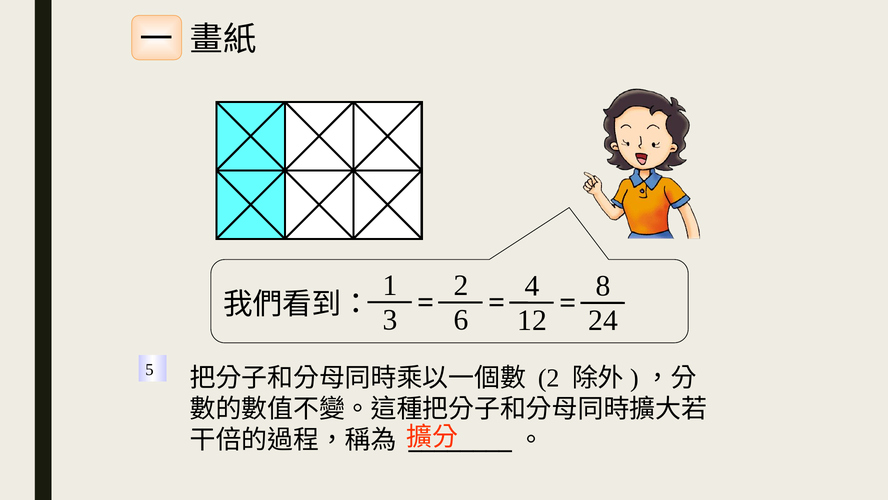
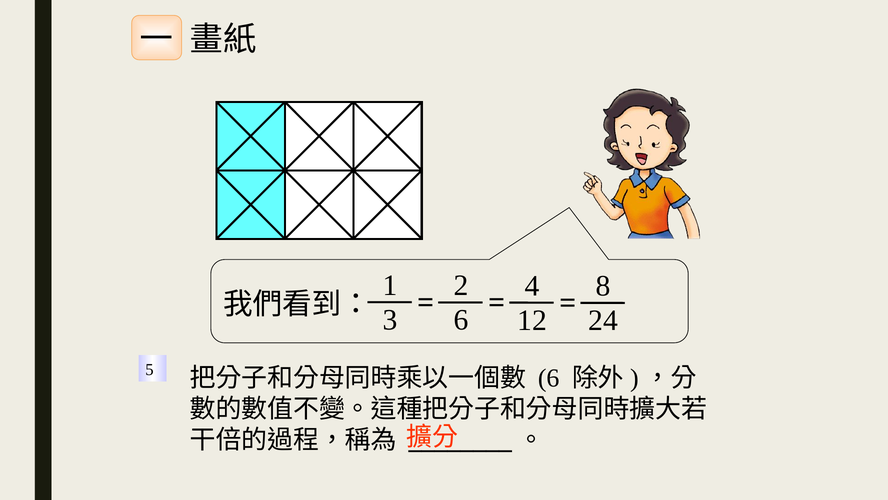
2 at (549, 378): 2 -> 6
